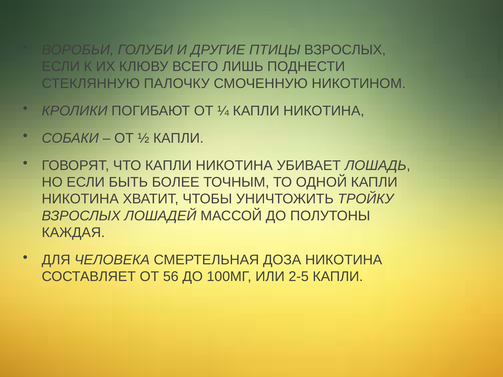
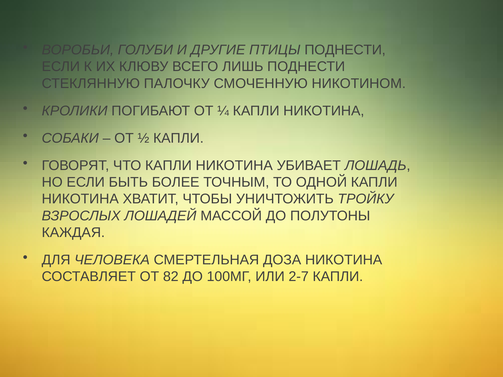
ПТИЦЫ ВЗРОСЛЫХ: ВЗРОСЛЫХ -> ПОДНЕСТИ
56: 56 -> 82
2-5: 2-5 -> 2-7
